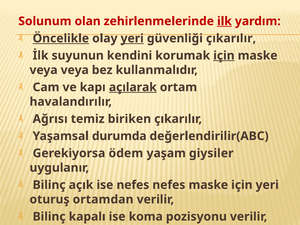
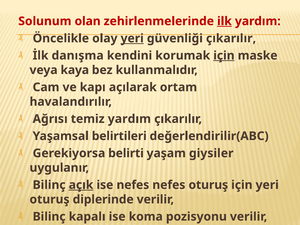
Öncelikle underline: present -> none
suyunun: suyunun -> danışma
veya veya: veya -> kaya
açılarak underline: present -> none
temiz biriken: biriken -> yardım
durumda: durumda -> belirtileri
ödem: ödem -> belirti
açık underline: none -> present
nefes maske: maske -> oturuş
ortamdan: ortamdan -> diplerinde
